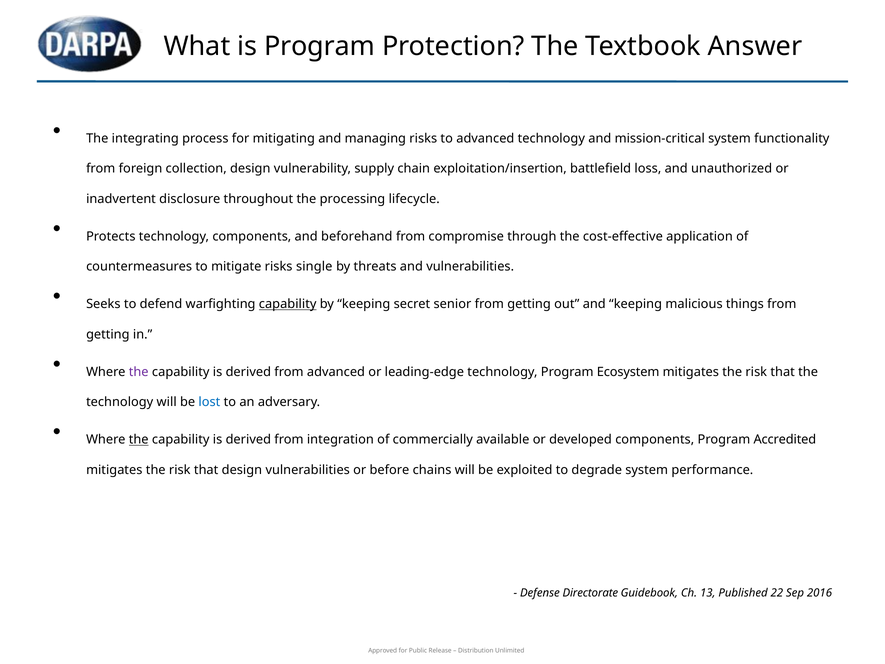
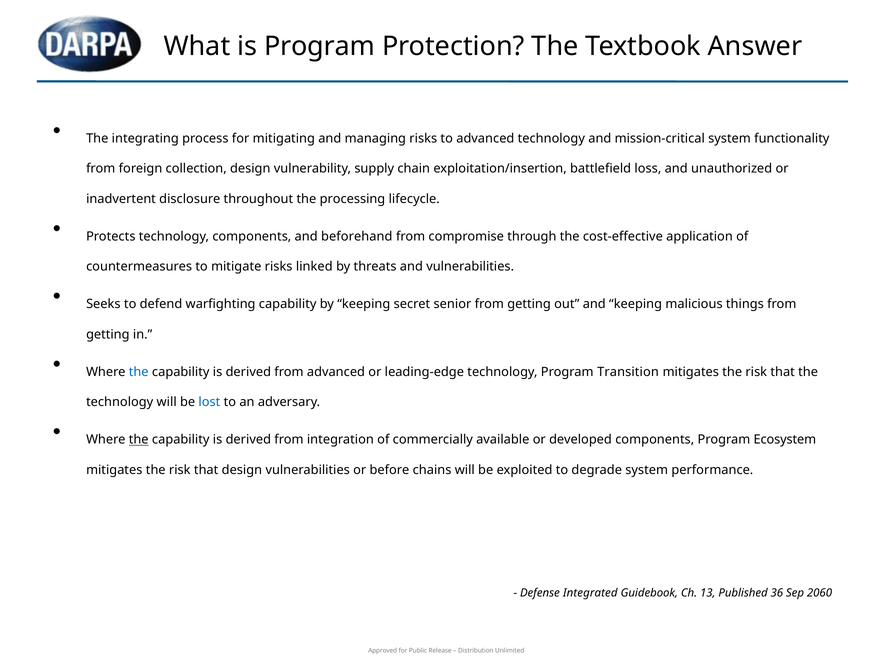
single: single -> linked
capability at (288, 304) underline: present -> none
the at (139, 372) colour: purple -> blue
Ecosystem: Ecosystem -> Transition
Accredited: Accredited -> Ecosystem
Directorate: Directorate -> Integrated
22: 22 -> 36
2016: 2016 -> 2060
